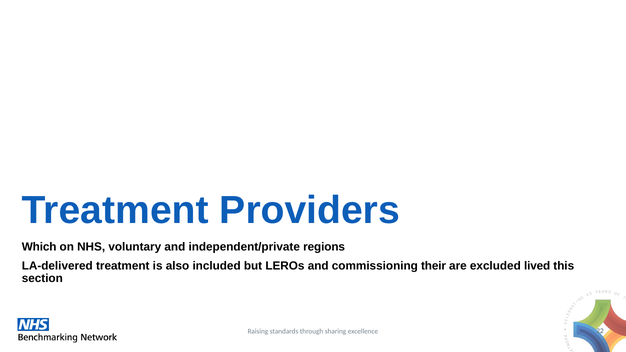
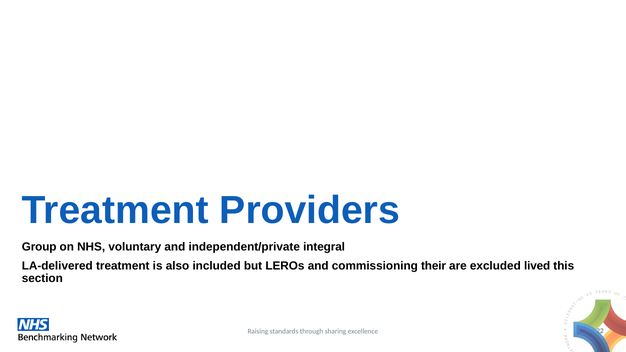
Which: Which -> Group
regions: regions -> integral
